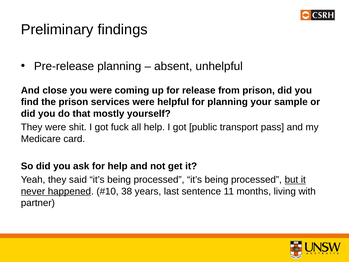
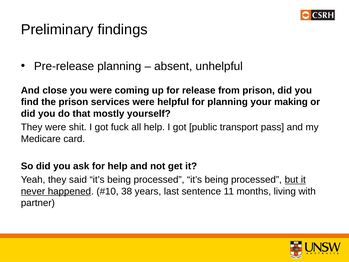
sample: sample -> making
